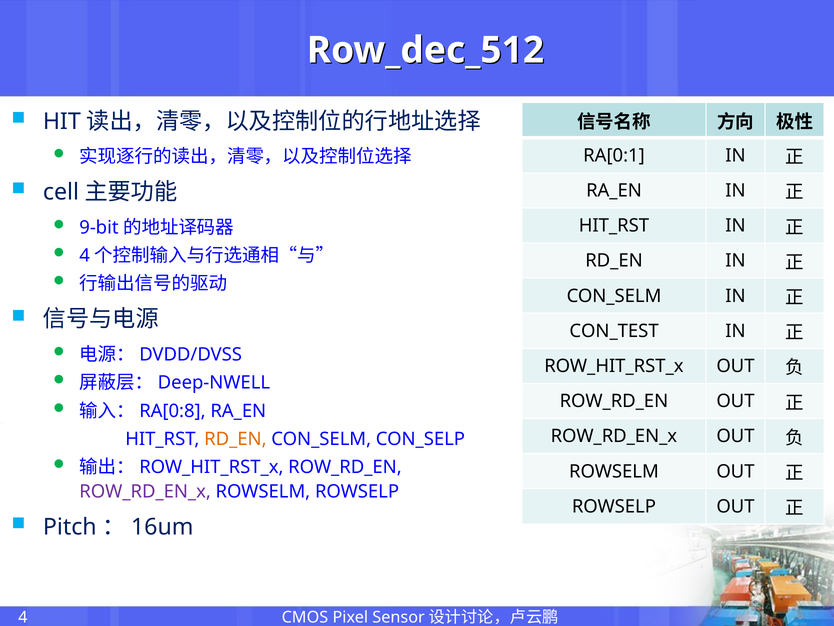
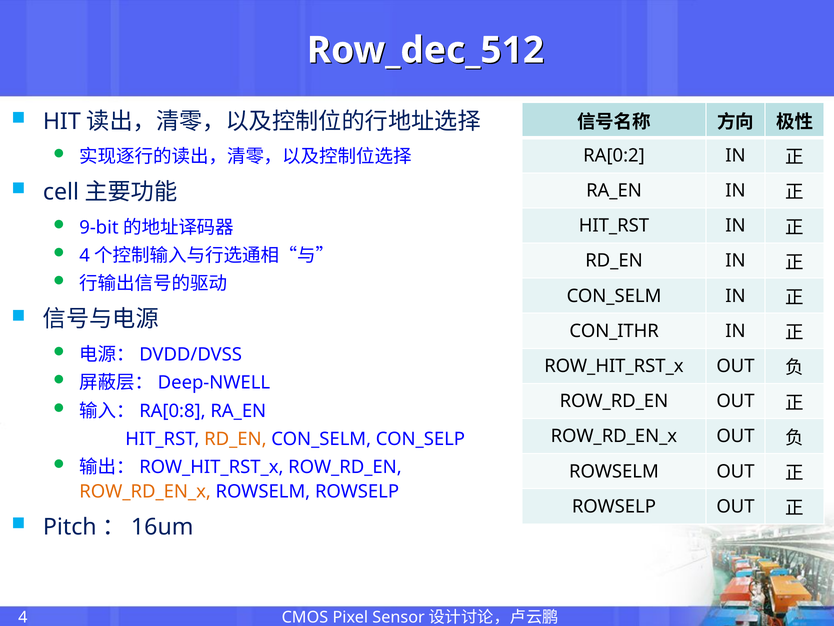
RA[0:1: RA[0:1 -> RA[0:2
CON_TEST: CON_TEST -> CON_ITHR
ROW_RD_EN_x at (145, 491) colour: purple -> orange
